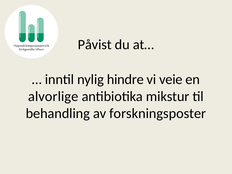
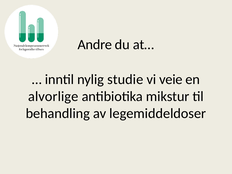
Påvist: Påvist -> Andre
hindre: hindre -> studie
forskningsposter: forskningsposter -> legemiddeldoser
